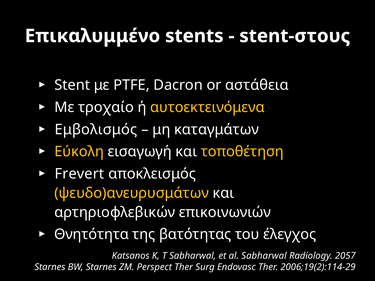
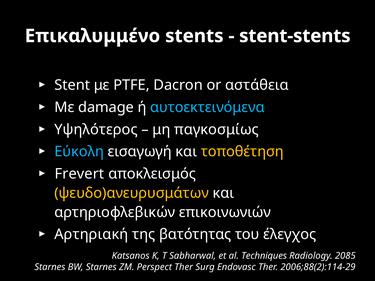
stent-στους: stent-στους -> stent-stents
τροχαίο: τροχαίο -> damage
αυτοεκτεινόμενα colour: yellow -> light blue
Εμβολισμός: Εμβολισμός -> Υψηλότερος
καταγμάτων: καταγμάτων -> παγκοσμίως
Εύκολη colour: yellow -> light blue
Θνητότητα: Θνητότητα -> Αρτηριακή
al Sabharwal: Sabharwal -> Techniques
2057: 2057 -> 2085
2006;19(2):114-29: 2006;19(2):114-29 -> 2006;88(2):114-29
